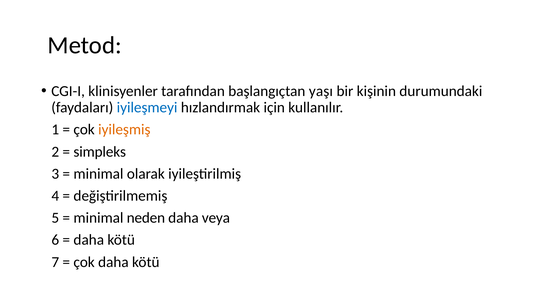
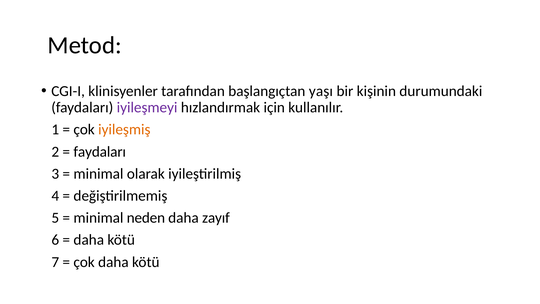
iyileşmeyi colour: blue -> purple
simpleks at (100, 152): simpleks -> faydaları
veya: veya -> zayıf
